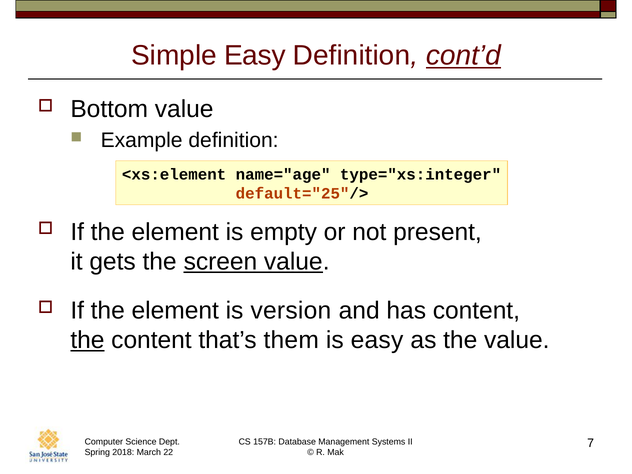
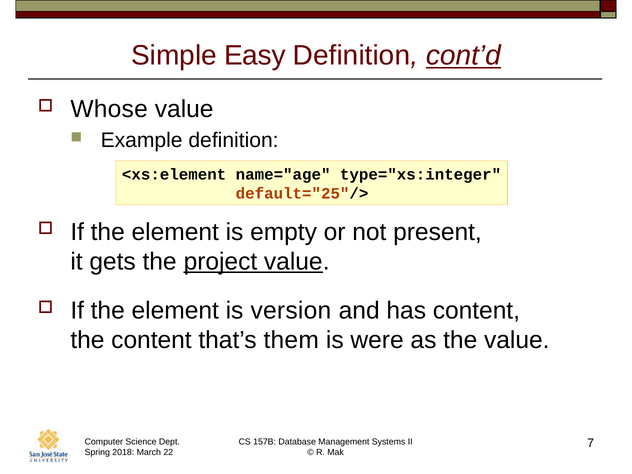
Bottom: Bottom -> Whose
screen: screen -> project
the at (87, 340) underline: present -> none
is easy: easy -> were
